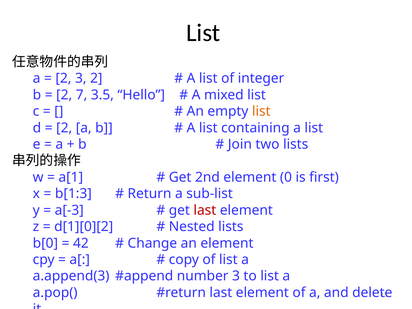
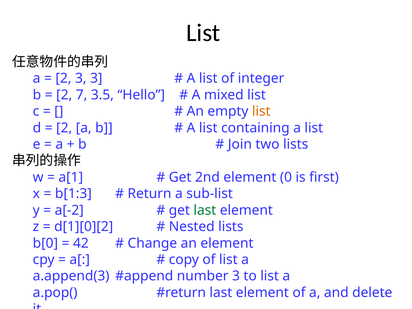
3 2: 2 -> 3
a[-3: a[-3 -> a[-2
last at (205, 210) colour: red -> green
